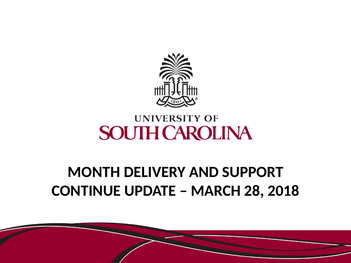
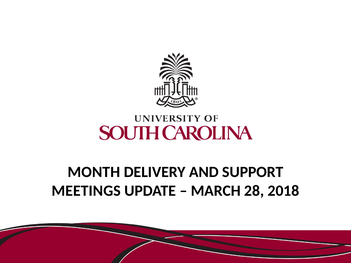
CONTINUE: CONTINUE -> MEETINGS
